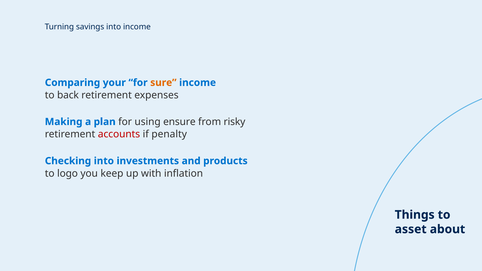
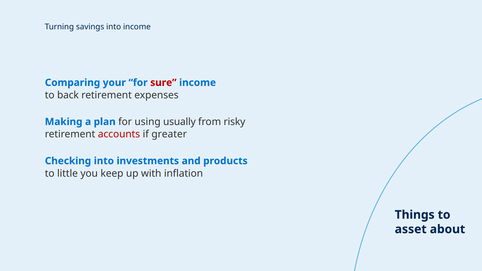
sure colour: orange -> red
ensure: ensure -> usually
penalty: penalty -> greater
logo: logo -> little
